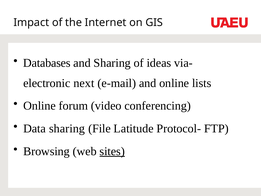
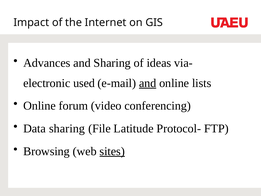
Databases: Databases -> Advances
next: next -> used
and at (148, 83) underline: none -> present
